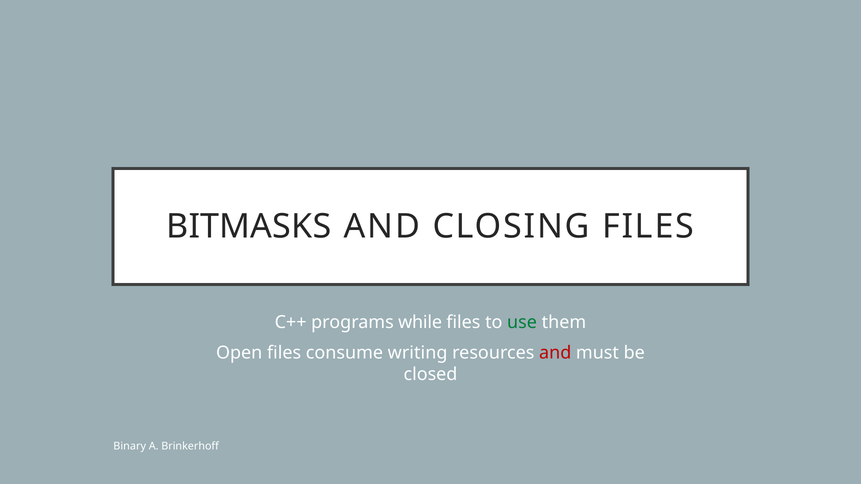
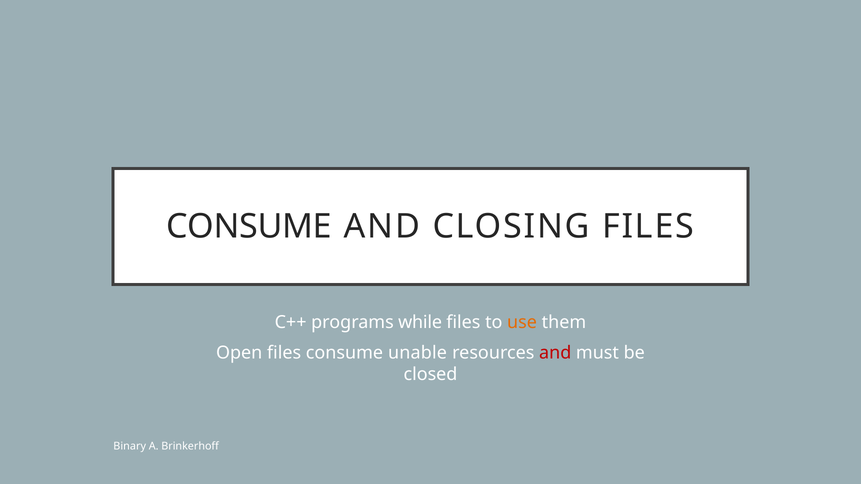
BITMASKS at (249, 226): BITMASKS -> CONSUME
use colour: green -> orange
writing: writing -> unable
